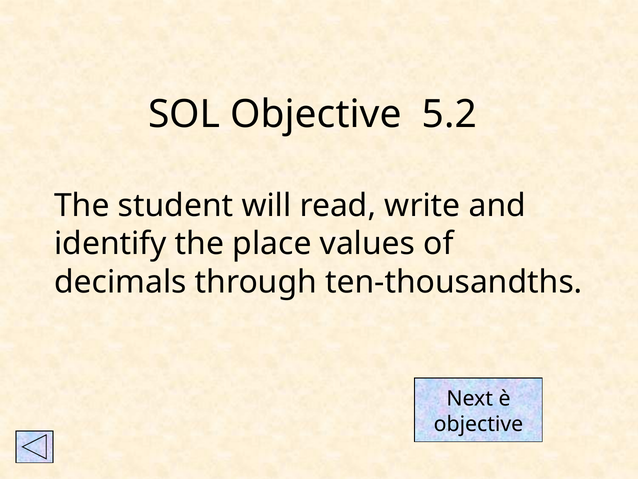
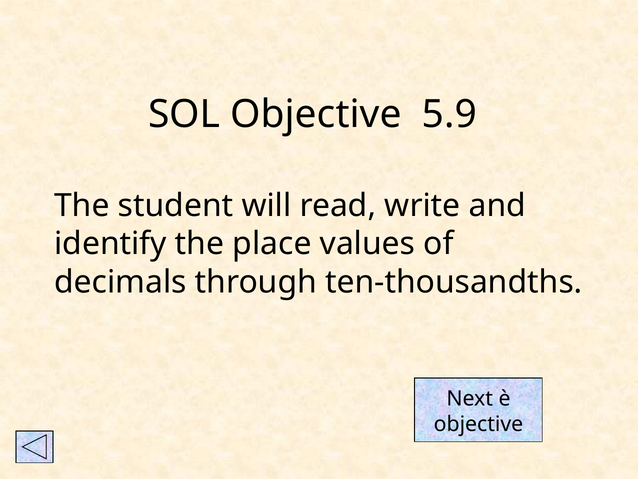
5.2: 5.2 -> 5.9
